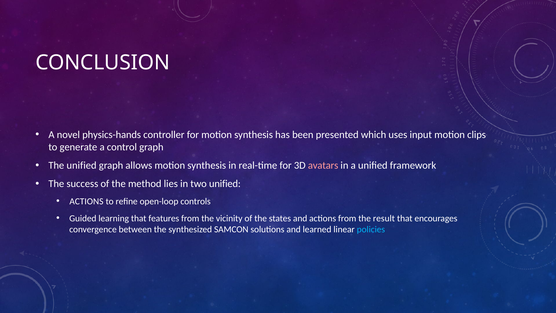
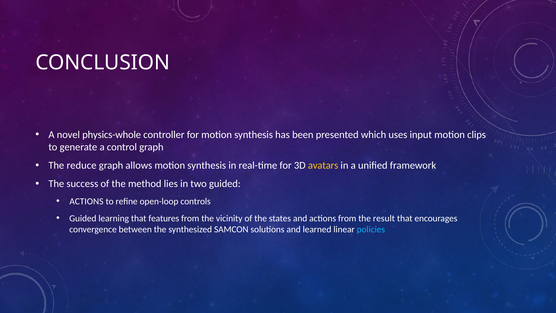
physics-hands: physics-hands -> physics-whole
The unified: unified -> reduce
avatars colour: pink -> yellow
two unified: unified -> guided
